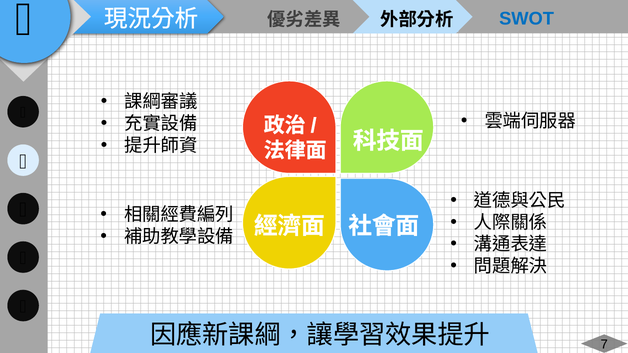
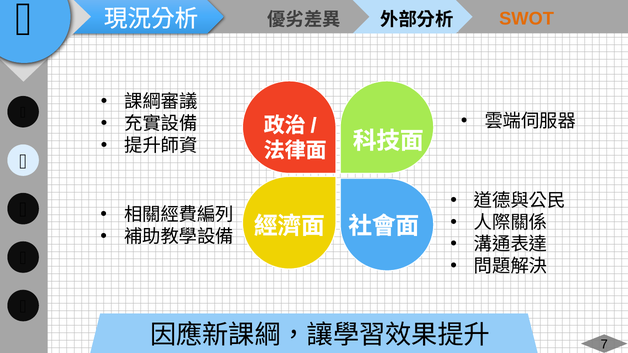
SWOT colour: blue -> orange
